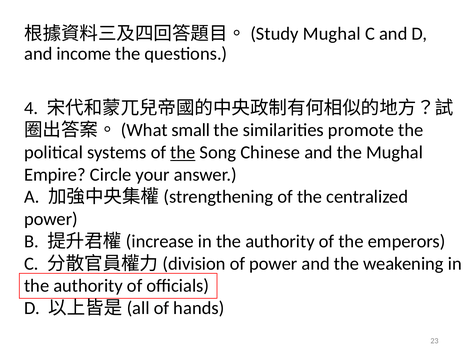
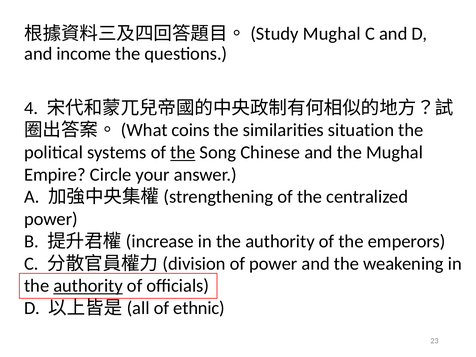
small: small -> coins
promote: promote -> situation
authority at (88, 286) underline: none -> present
hands: hands -> ethnic
